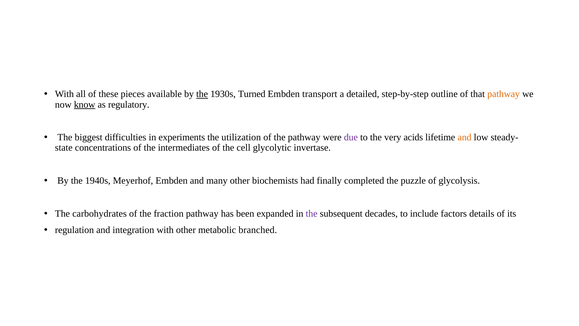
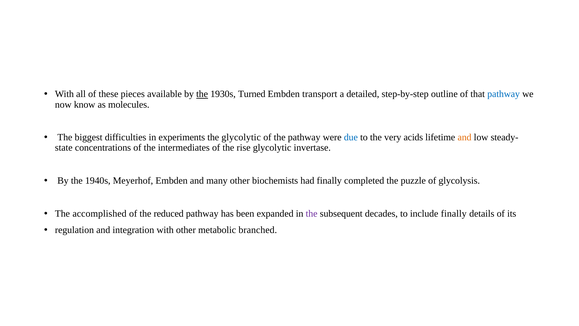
pathway at (504, 94) colour: orange -> blue
know underline: present -> none
regulatory: regulatory -> molecules
the utilization: utilization -> glycolytic
due colour: purple -> blue
cell: cell -> rise
carbohydrates: carbohydrates -> accomplished
fraction: fraction -> reduced
include factors: factors -> finally
